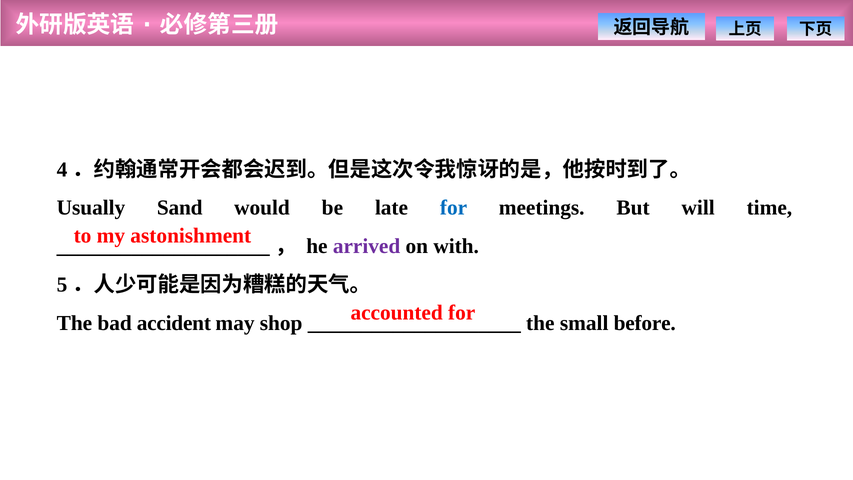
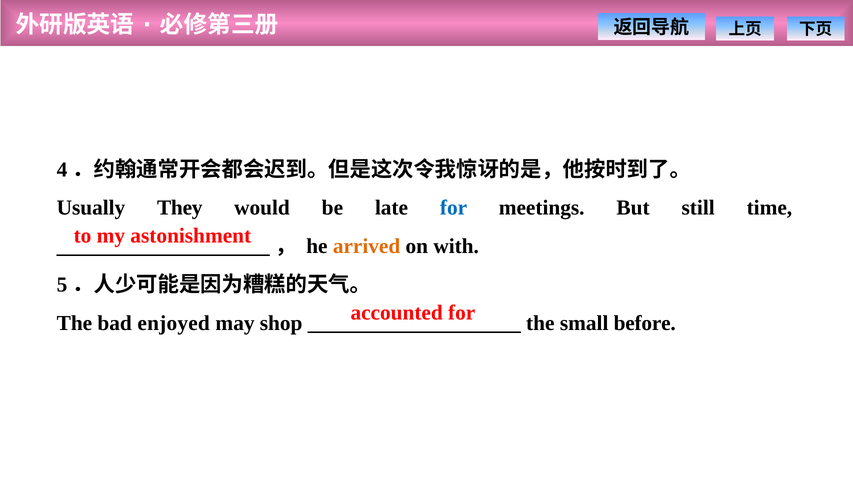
Sand: Sand -> They
will: will -> still
arrived colour: purple -> orange
accident: accident -> enjoyed
